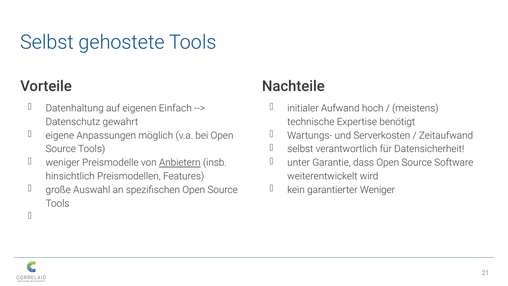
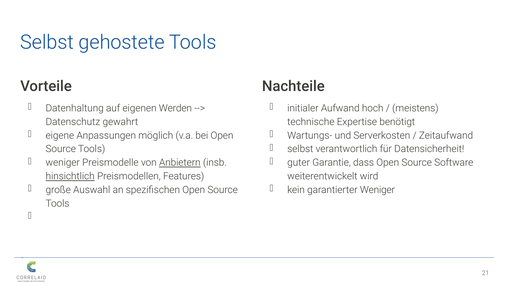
Einfach: Einfach -> Werden
unter: unter -> guter
hinsichtlich underline: none -> present
